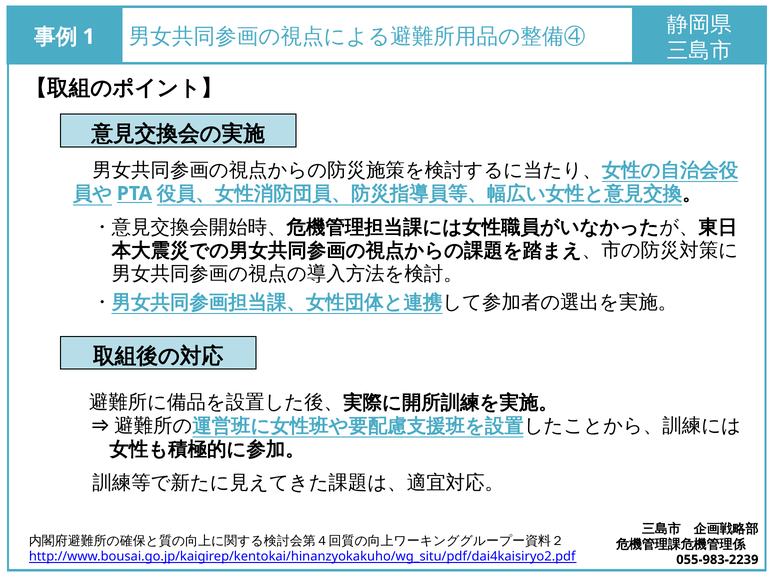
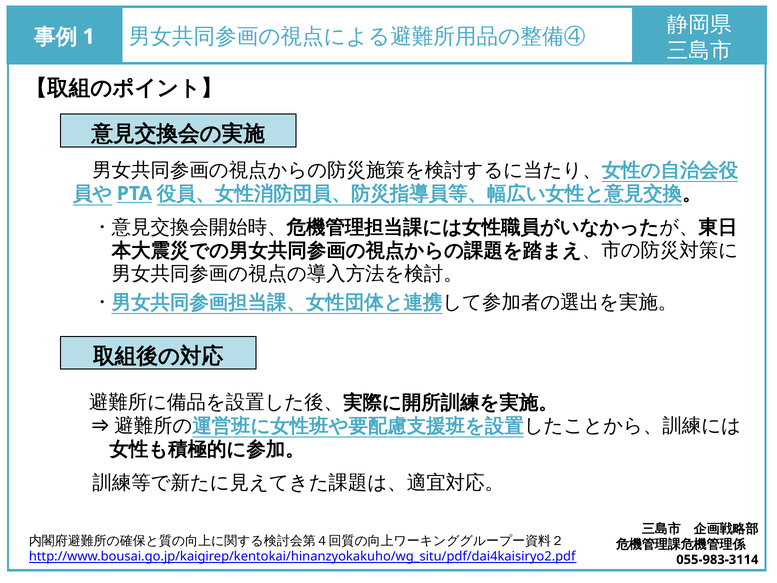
055-983-2239: 055-983-2239 -> 055-983-3114
